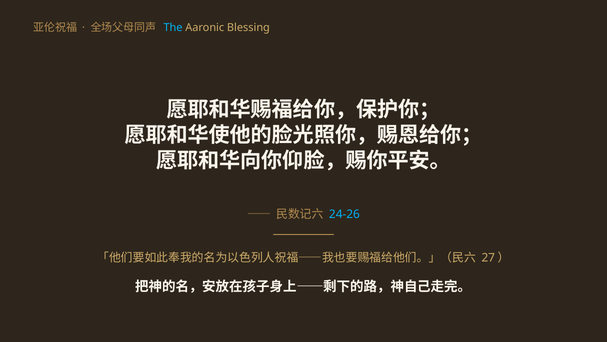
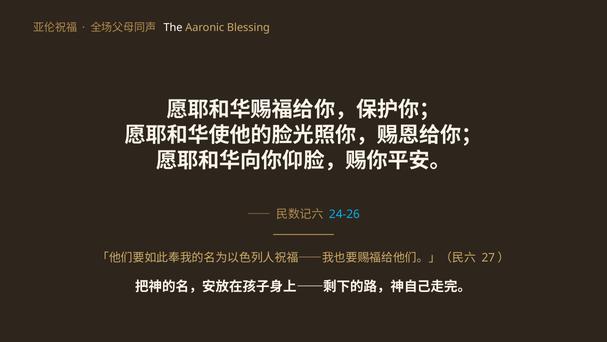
The colour: light blue -> white
